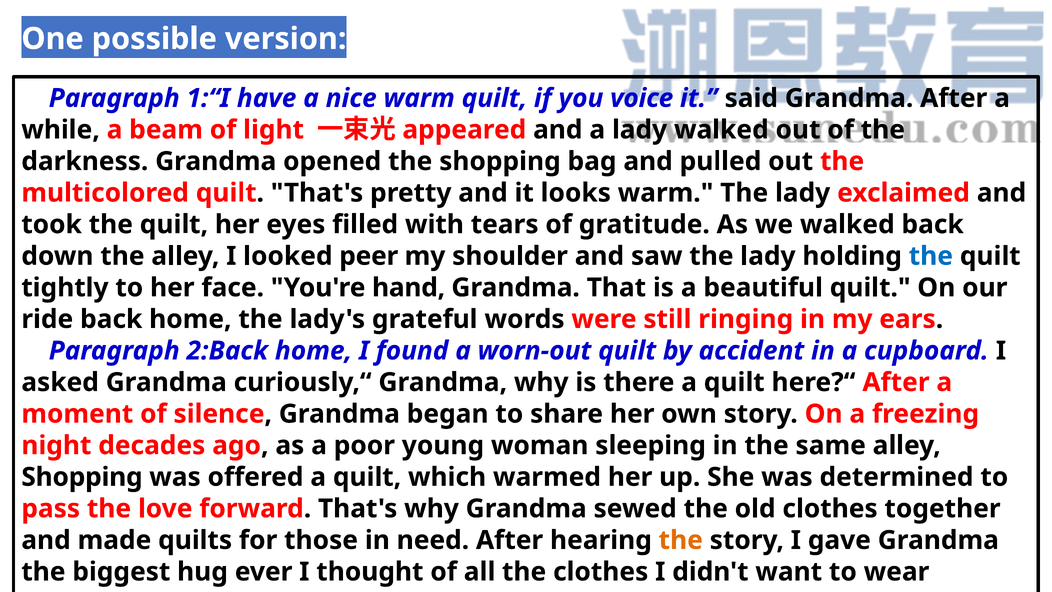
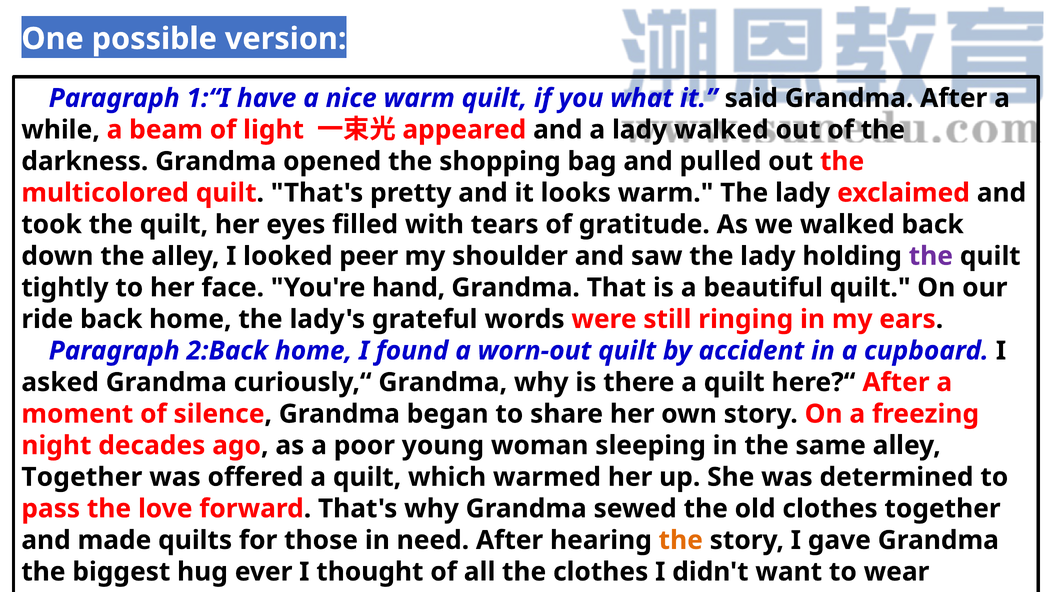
you voice: voice -> what
the at (931, 256) colour: blue -> purple
Shopping at (82, 477): Shopping -> Together
